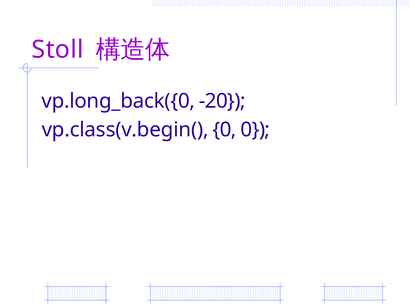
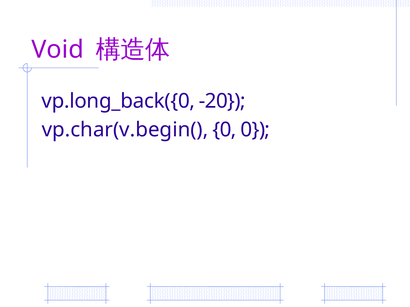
Stoll: Stoll -> Void
vp.class(v.begin(: vp.class(v.begin( -> vp.char(v.begin(
